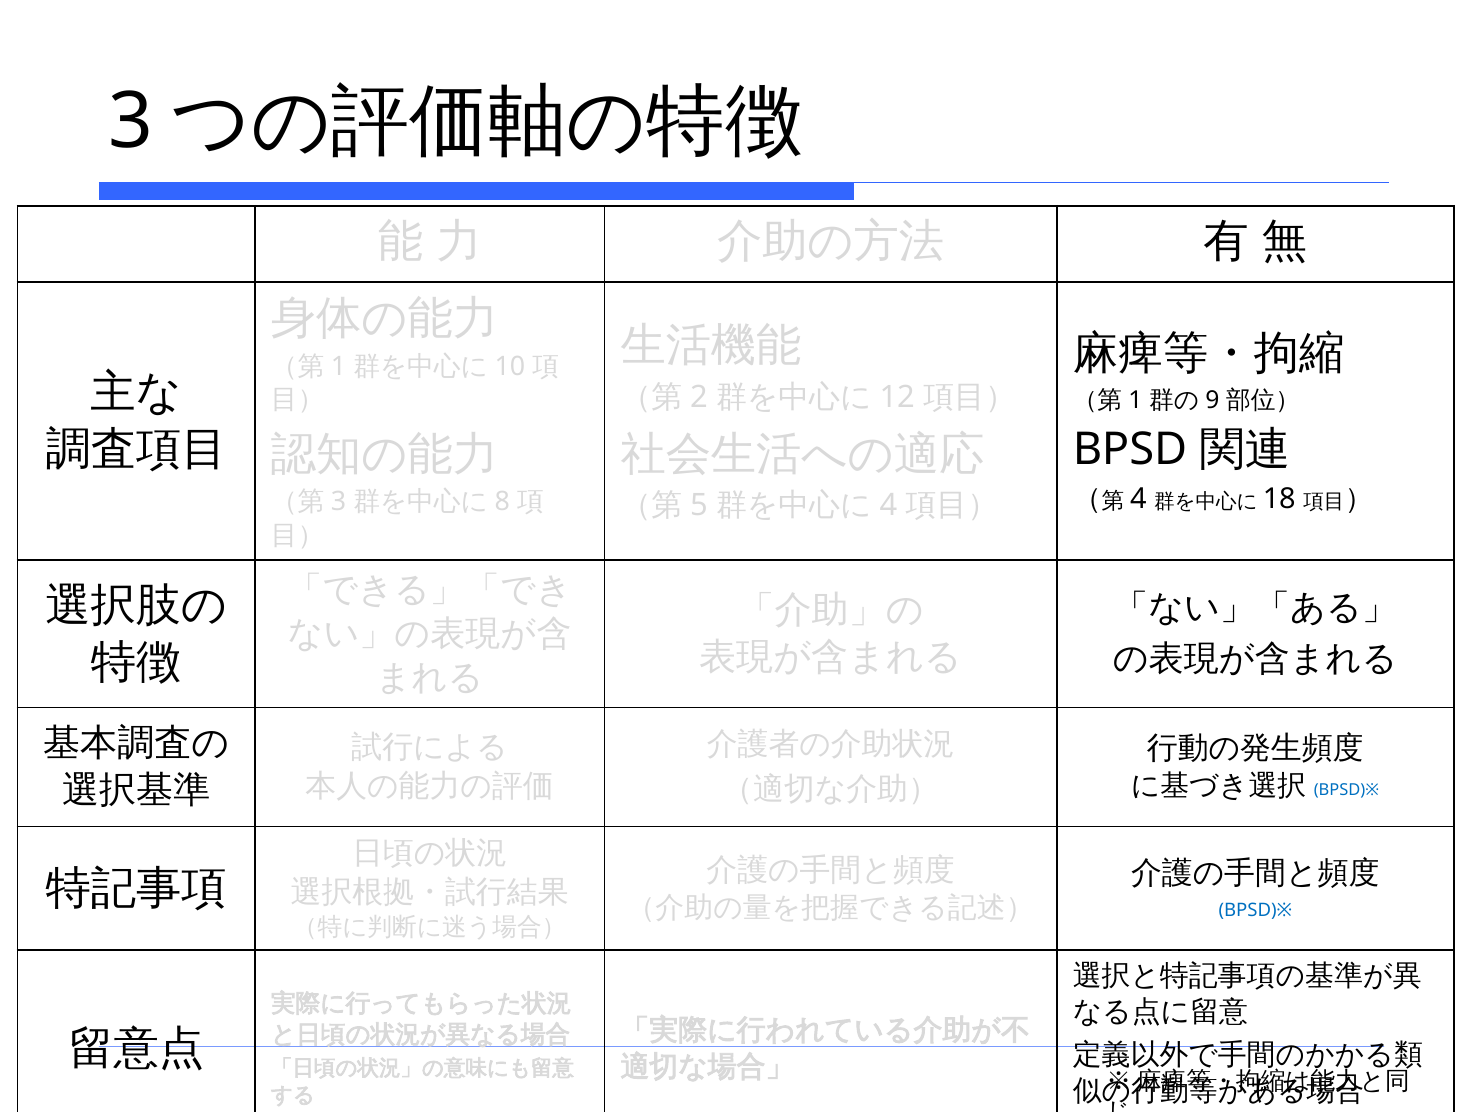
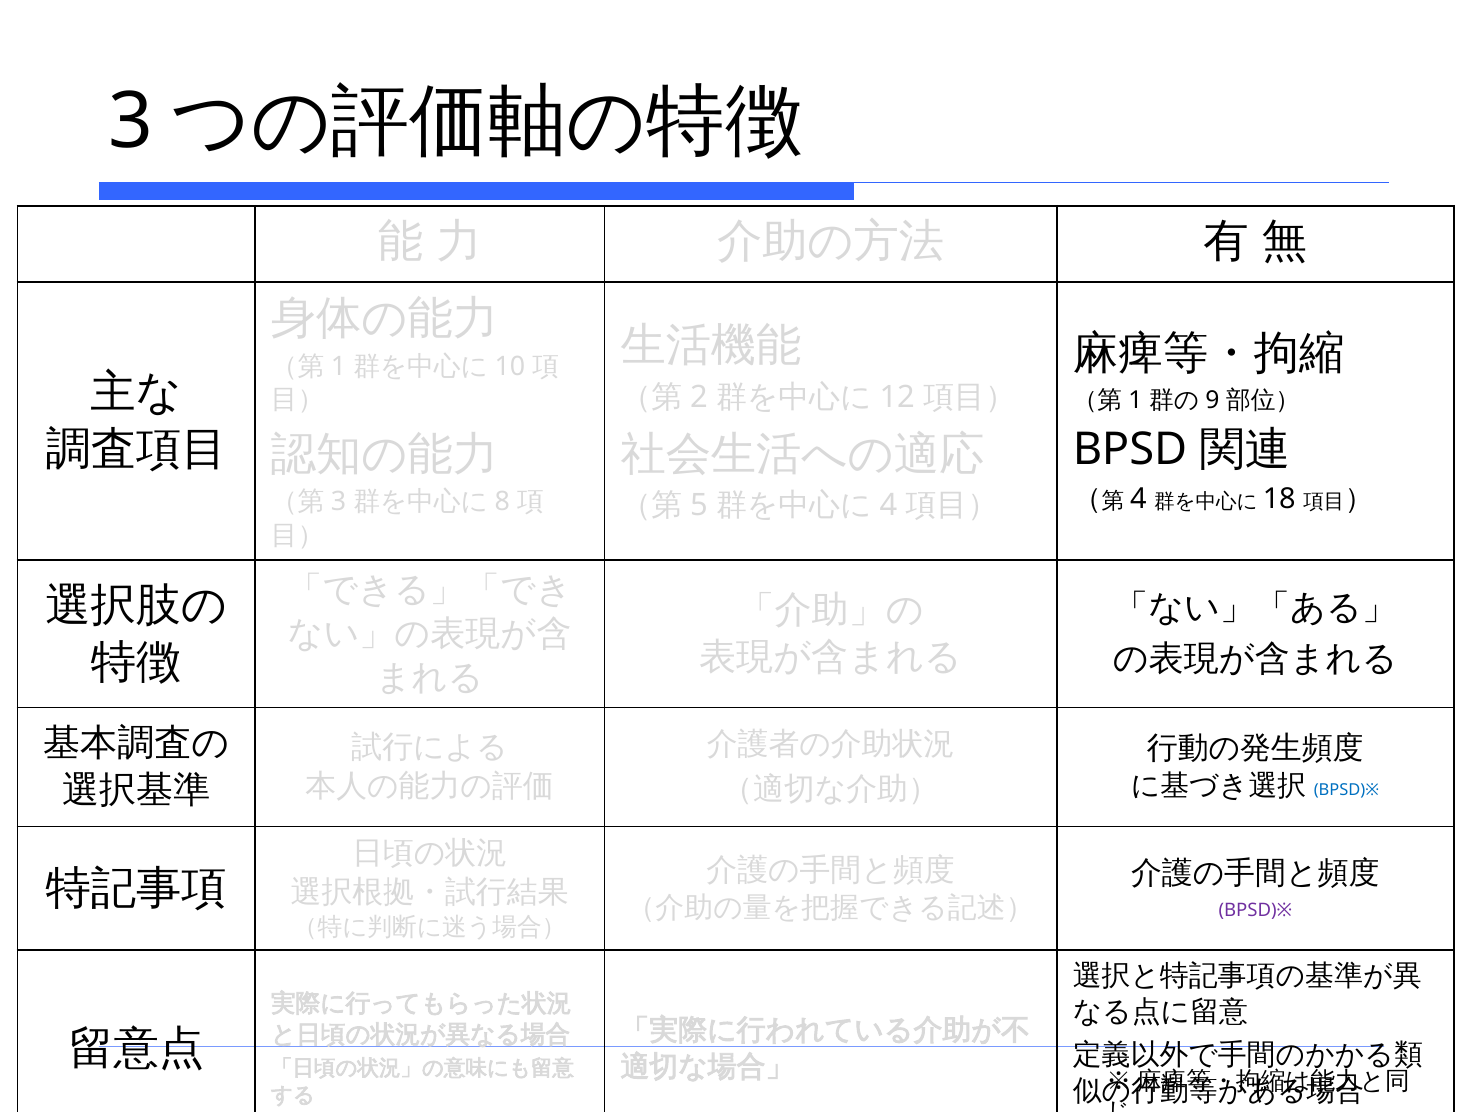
BPSD)※ at (1255, 911) colour: blue -> purple
